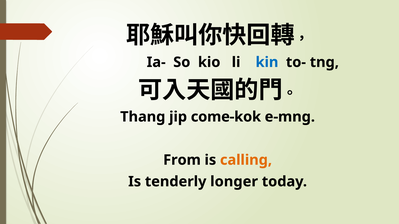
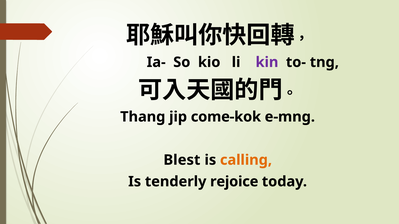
kin colour: blue -> purple
From: From -> Blest
longer: longer -> rejoice
